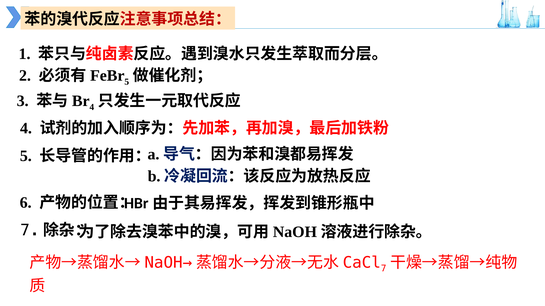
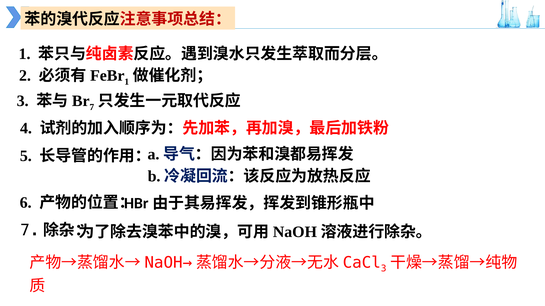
5 at (127, 82): 5 -> 1
4 at (92, 107): 4 -> 7
7 at (384, 269): 7 -> 3
